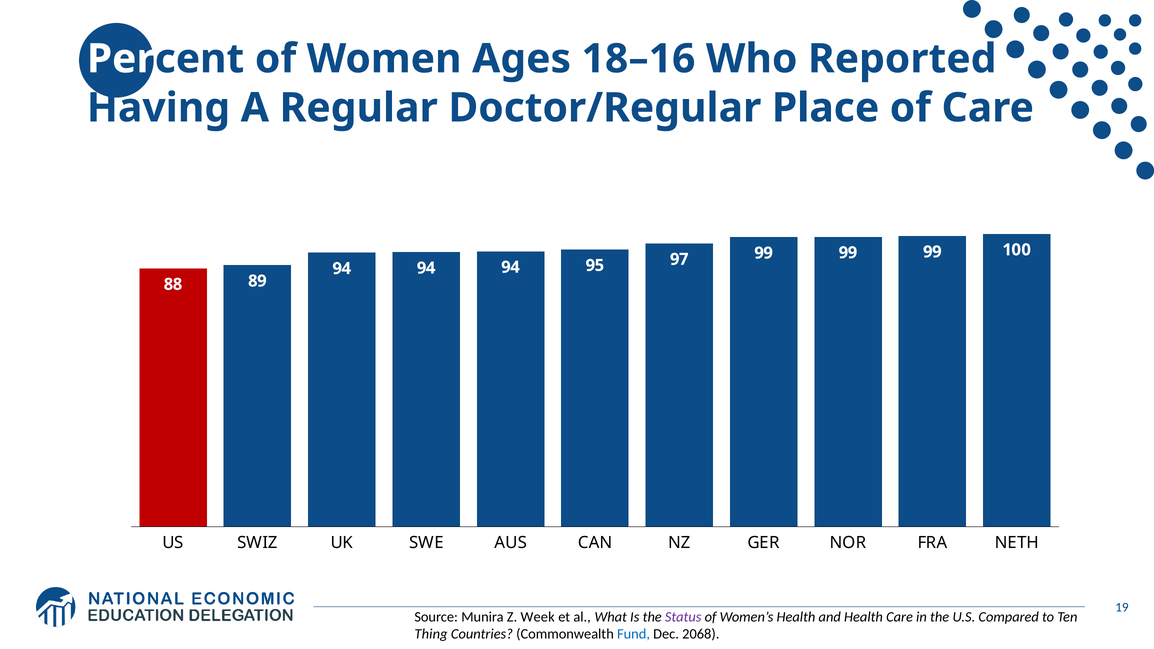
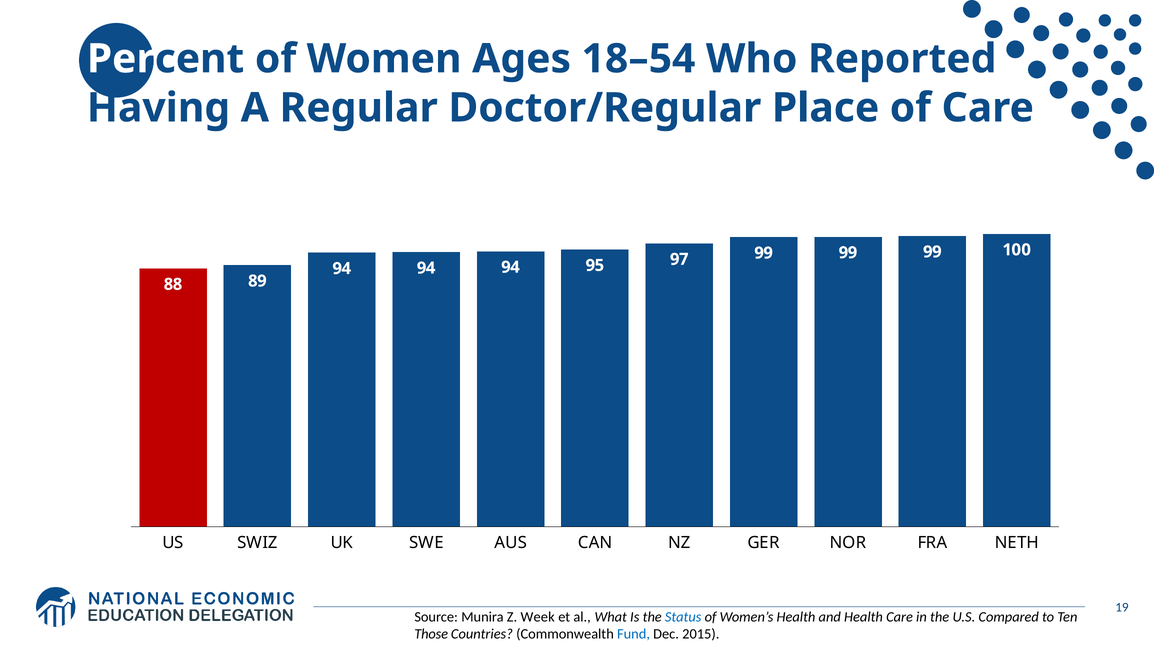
18–16: 18–16 -> 18–54
Status colour: purple -> blue
Thing: Thing -> Those
2068: 2068 -> 2015
